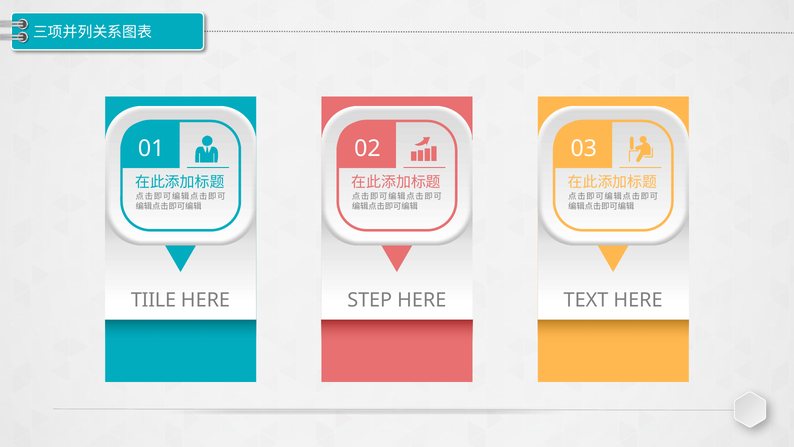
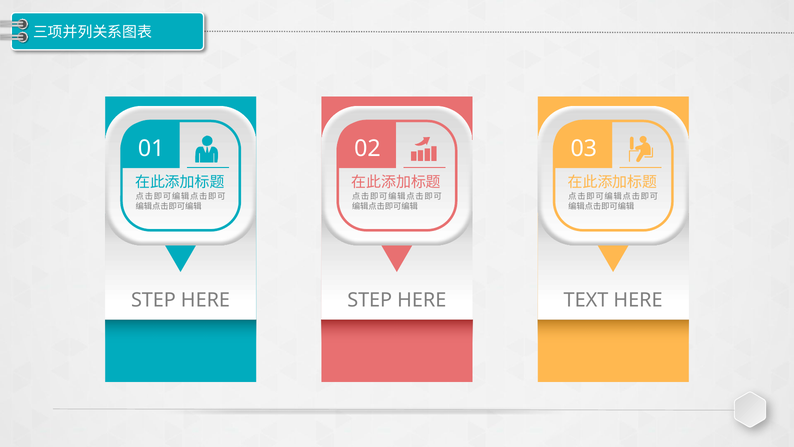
TIILE at (153, 300): TIILE -> STEP
